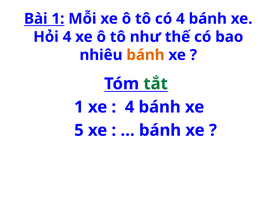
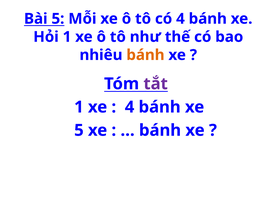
Bài 1: 1 -> 5
Hỏi 4: 4 -> 1
tắt colour: green -> purple
